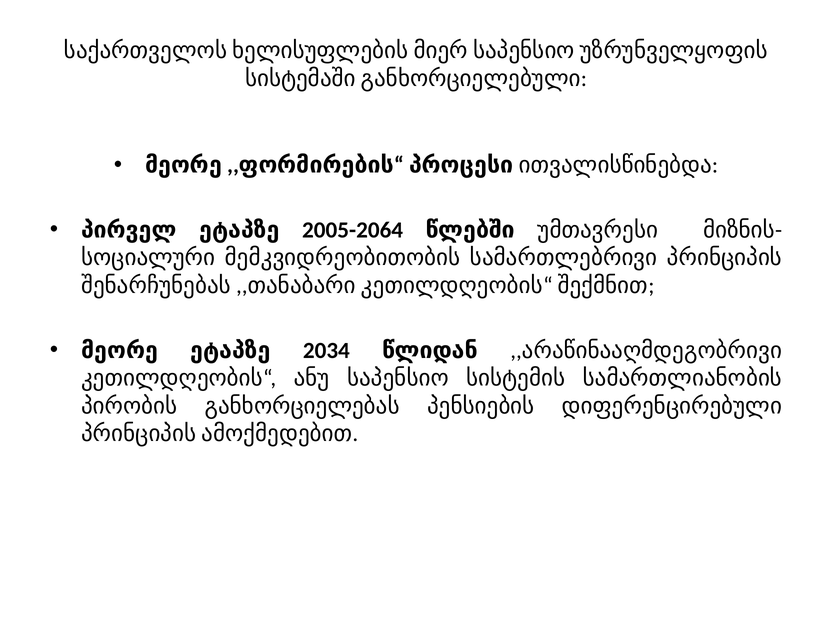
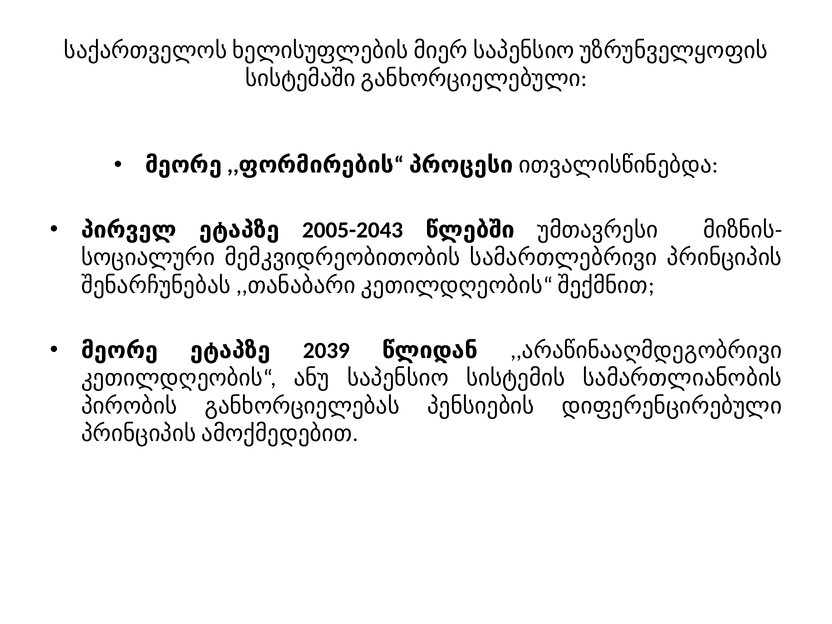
2005-2064: 2005-2064 -> 2005-2043
2034: 2034 -> 2039
